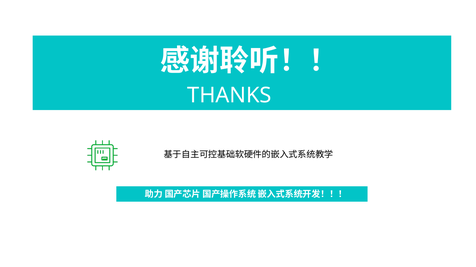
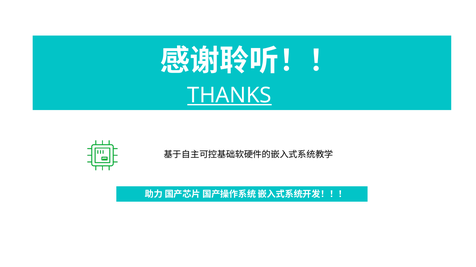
THANKS underline: none -> present
